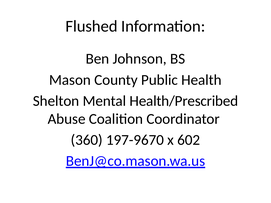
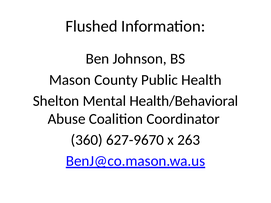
Health/Prescribed: Health/Prescribed -> Health/Behavioral
197-9670: 197-9670 -> 627-9670
602: 602 -> 263
